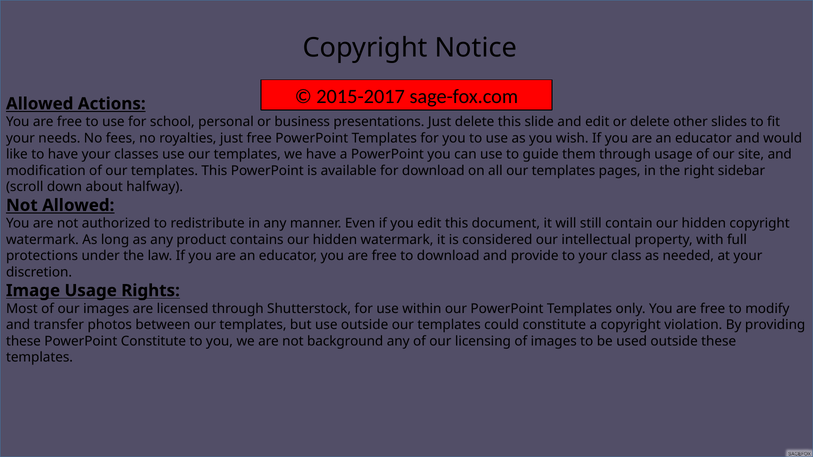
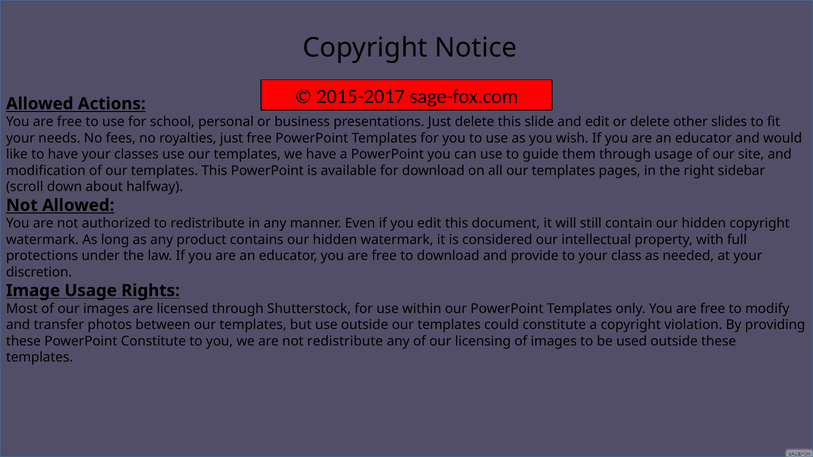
not background: background -> redistribute
